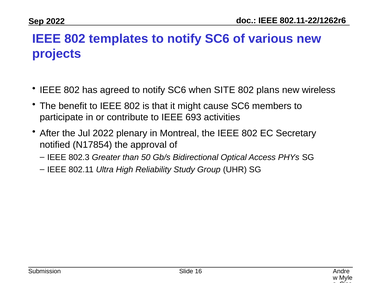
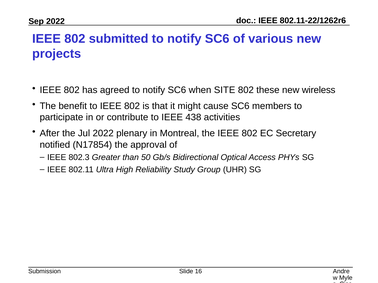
templates: templates -> submitted
plans: plans -> these
693: 693 -> 438
